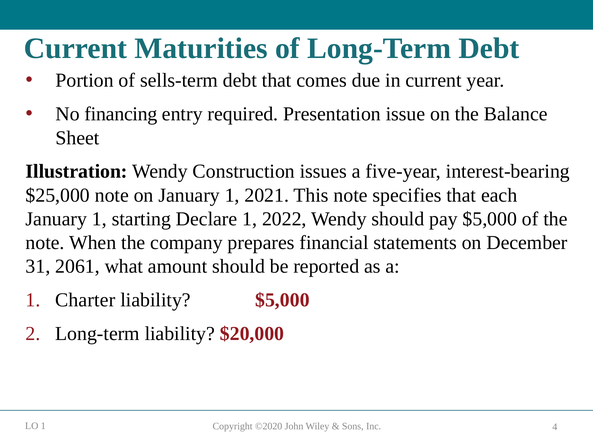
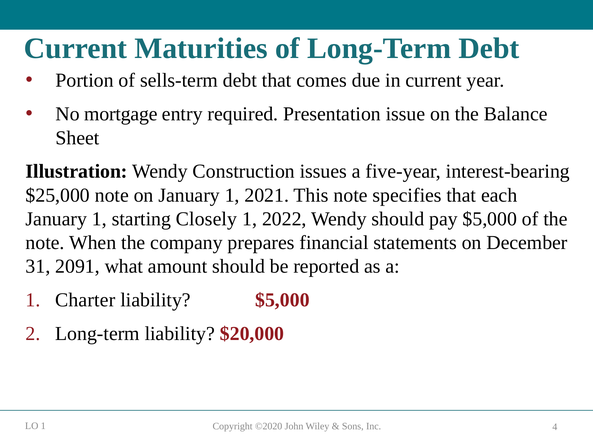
financing: financing -> mortgage
Declare: Declare -> Closely
2061: 2061 -> 2091
